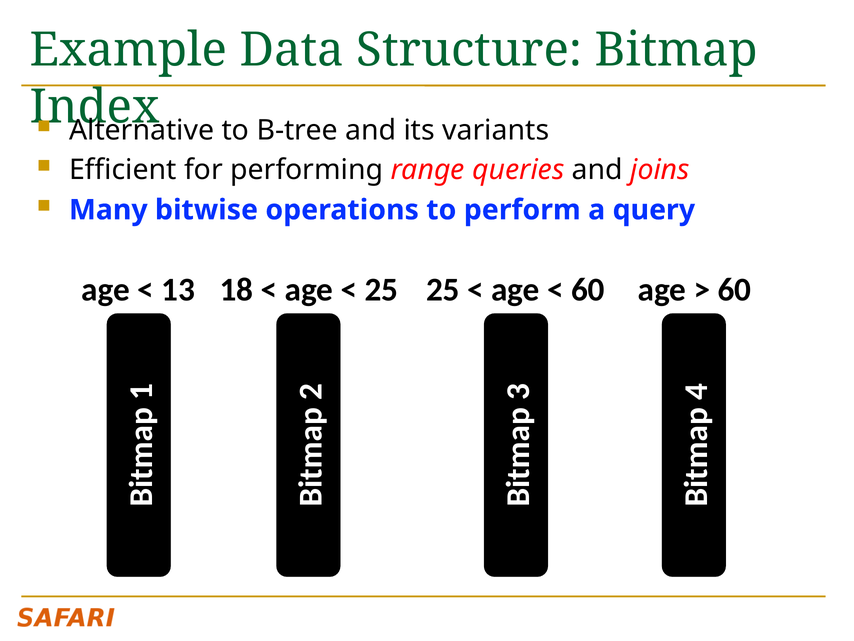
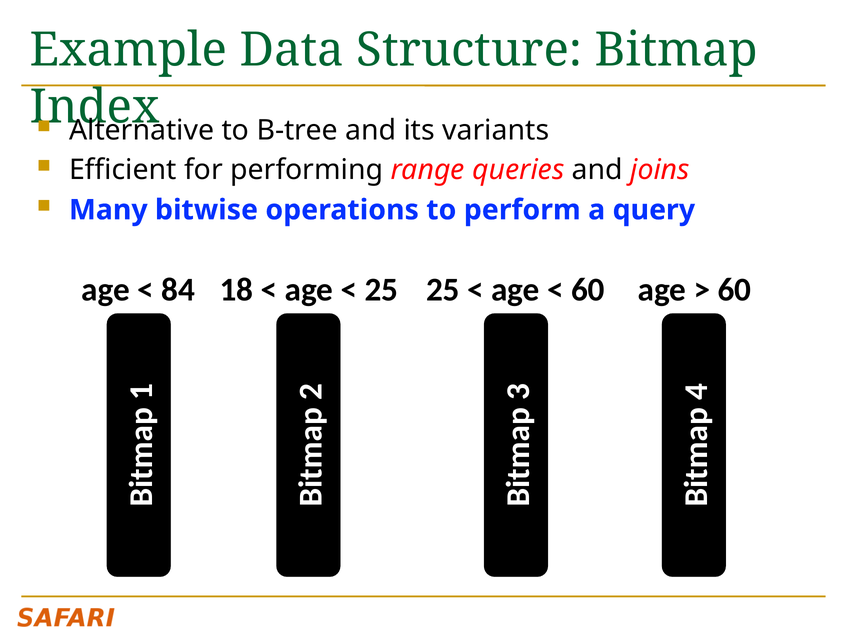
13: 13 -> 84
